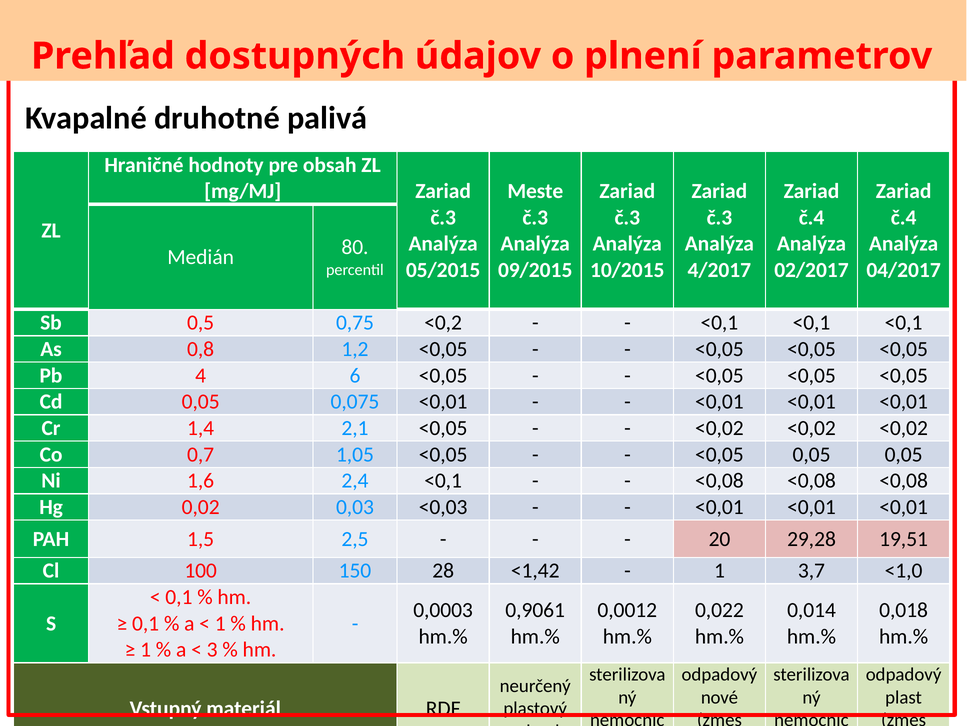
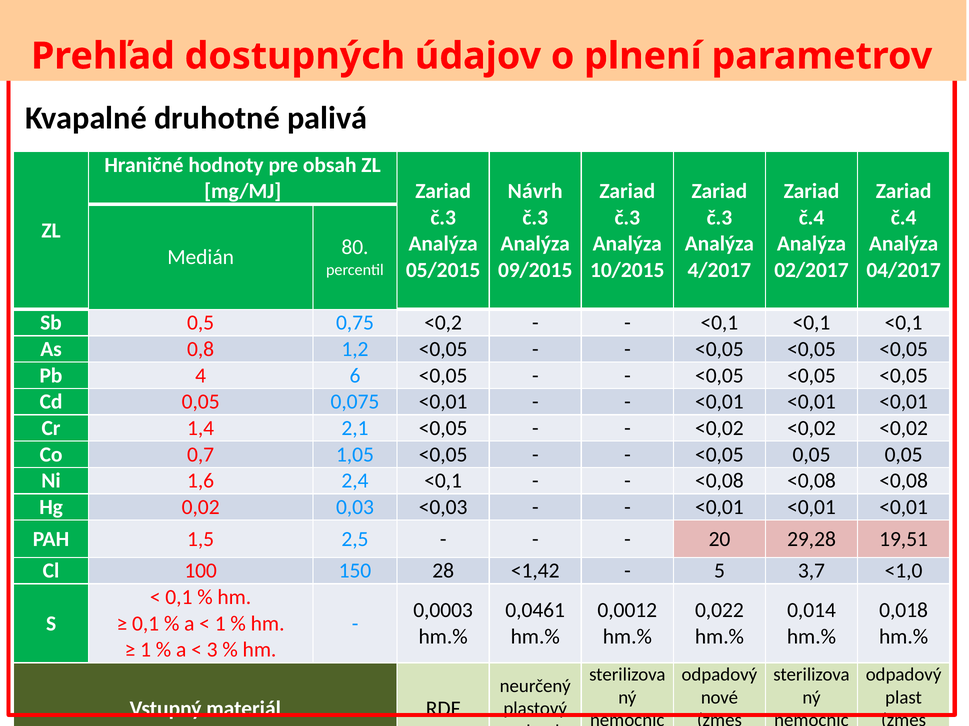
Meste: Meste -> Návrh
1 at (719, 571): 1 -> 5
0,9061: 0,9061 -> 0,0461
